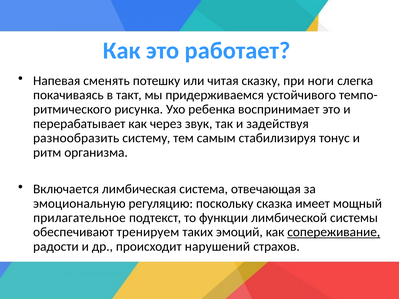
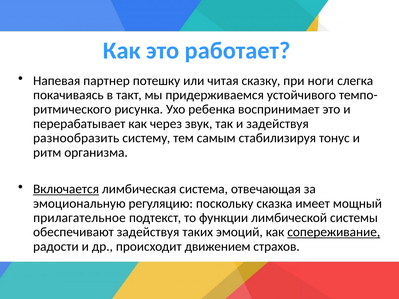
сменять: сменять -> партнер
Включается underline: none -> present
обеспечивают тренируем: тренируем -> задействуя
нарушений: нарушений -> движением
